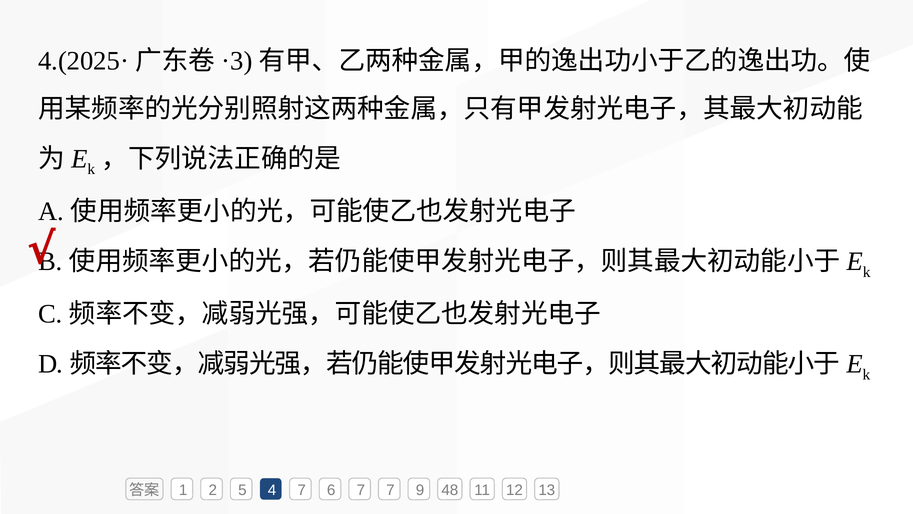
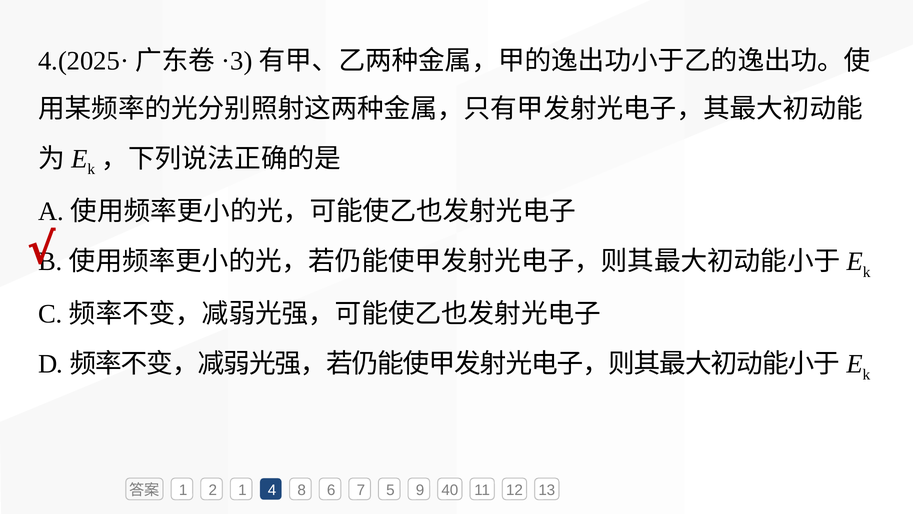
2 5: 5 -> 1
4 7: 7 -> 8
7 7: 7 -> 5
48: 48 -> 40
